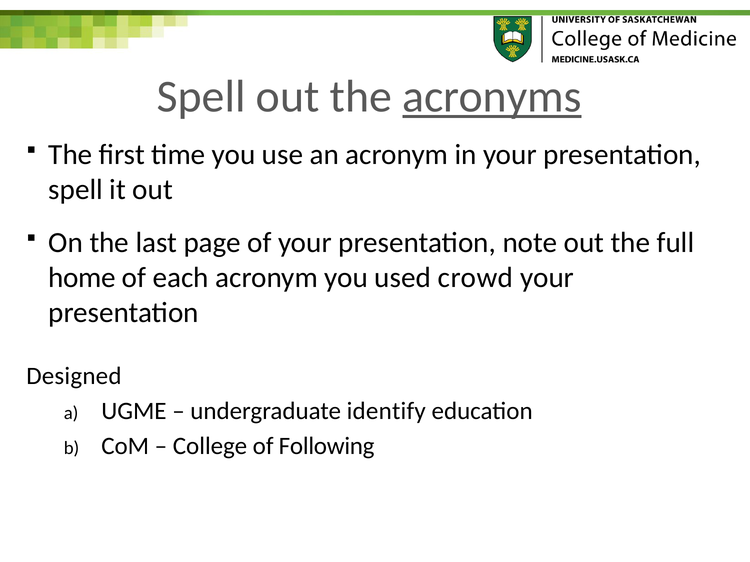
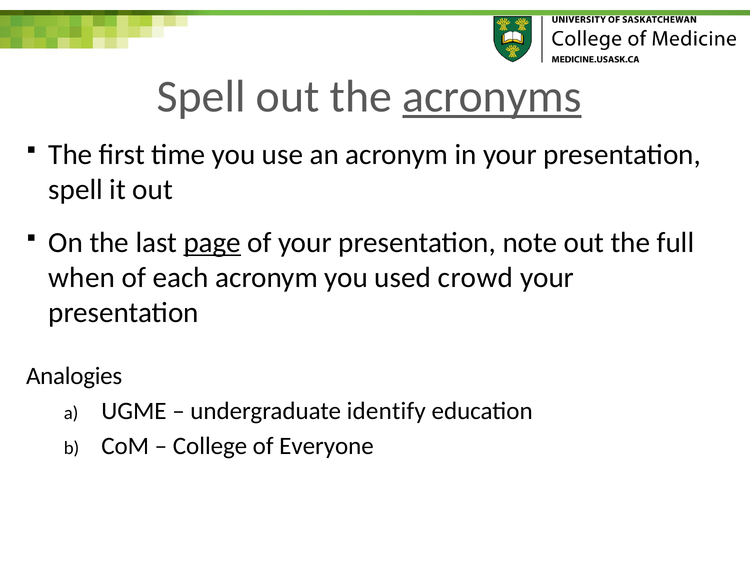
page underline: none -> present
home: home -> when
Designed: Designed -> Analogies
Following: Following -> Everyone
